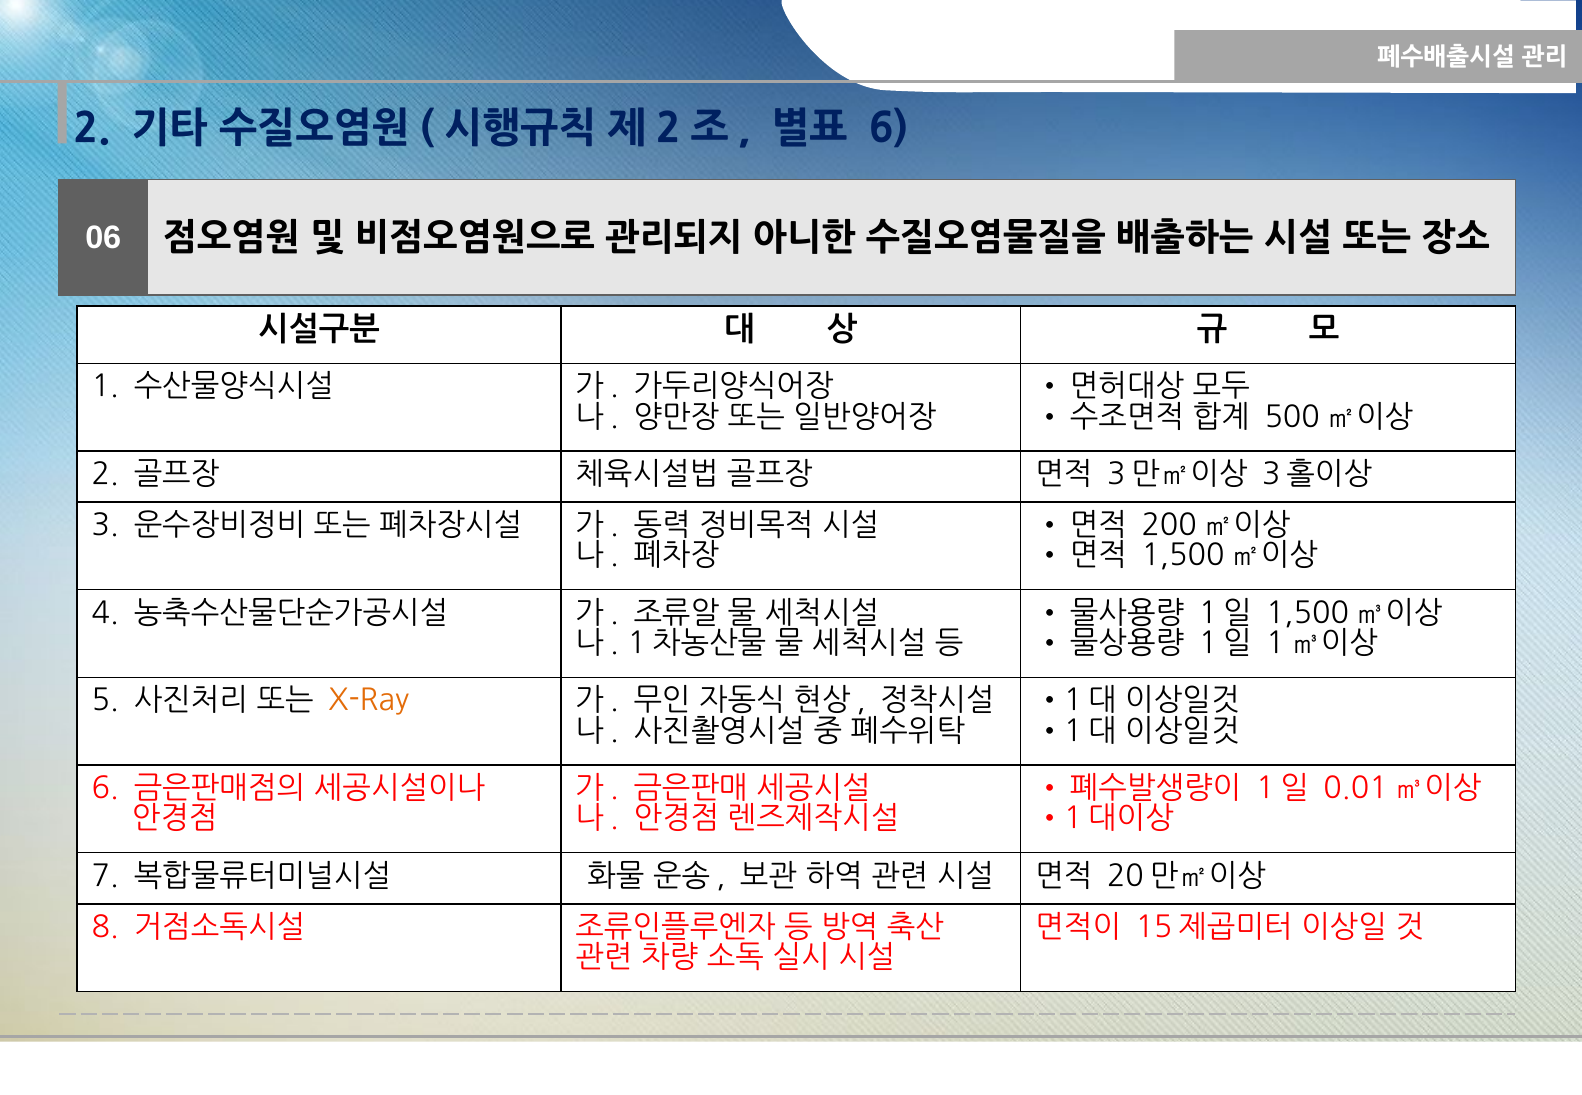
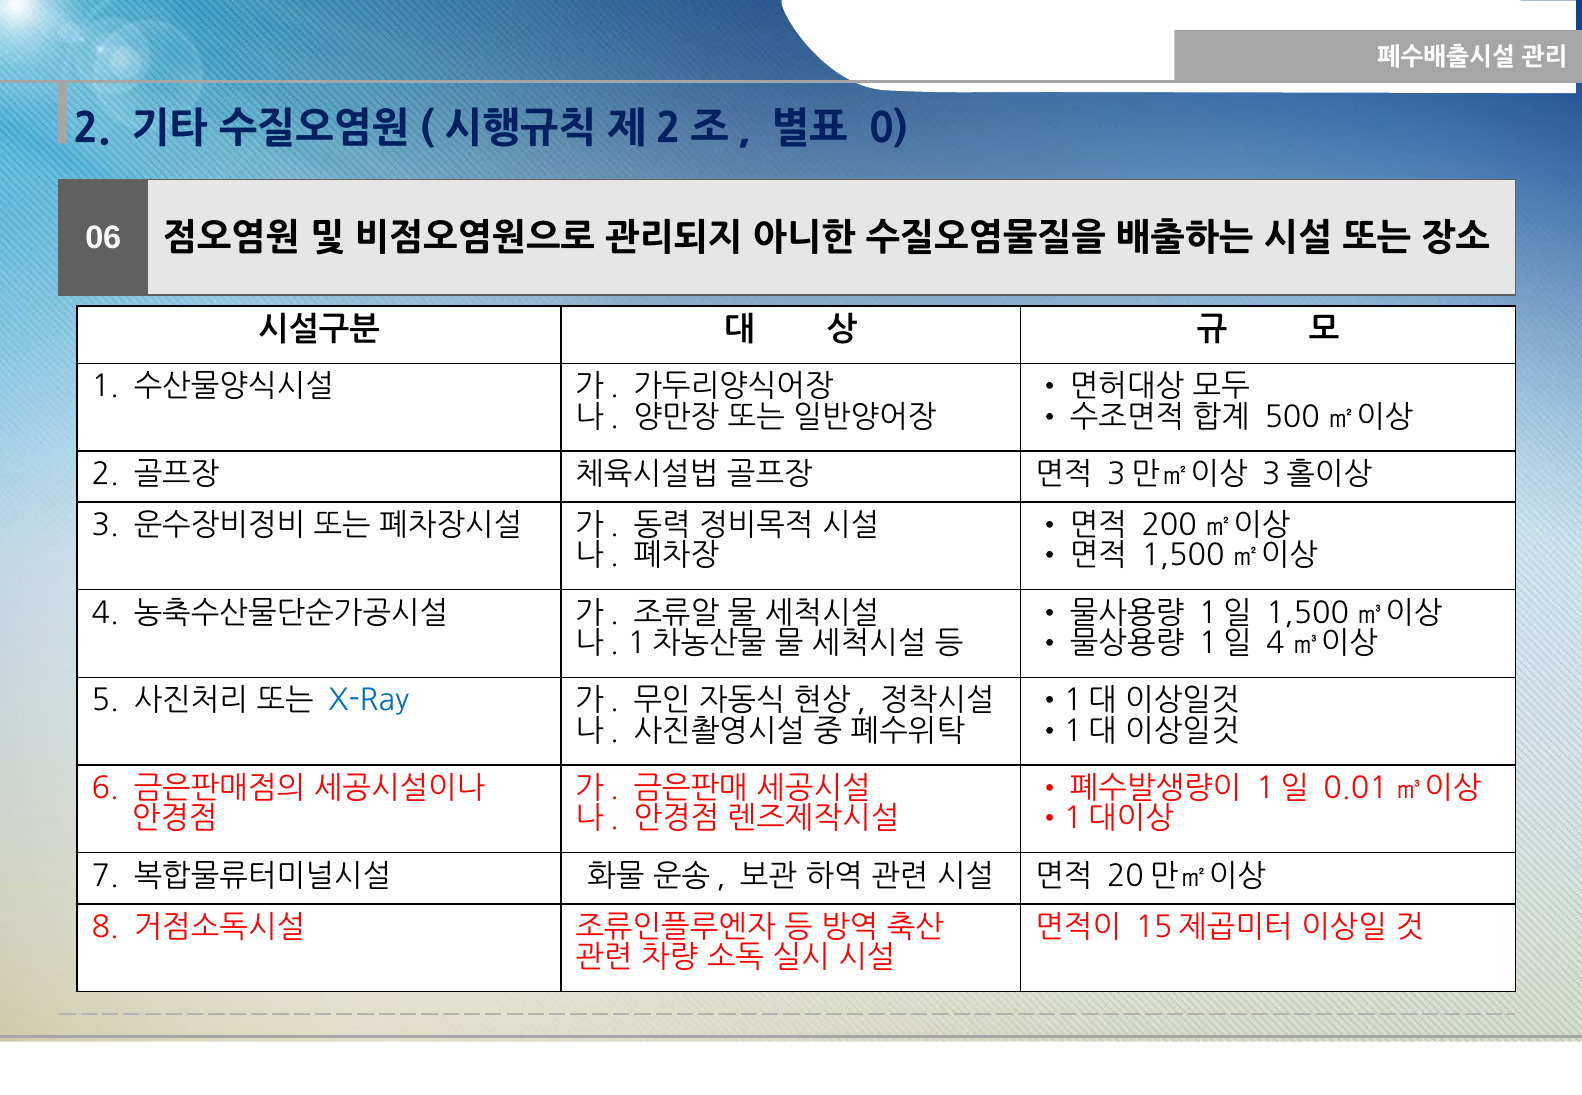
6 at (889, 129): 6 -> 0
1 at (1275, 644): 1 -> 4
X-Ray colour: orange -> blue
